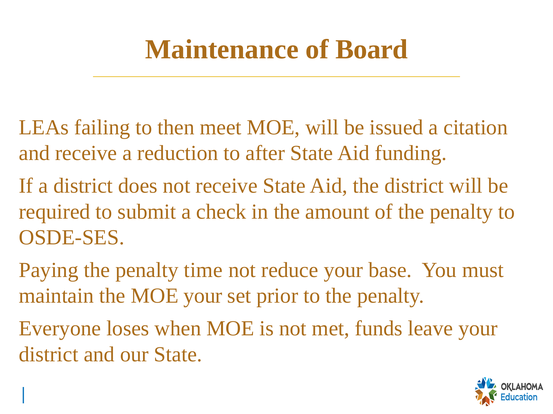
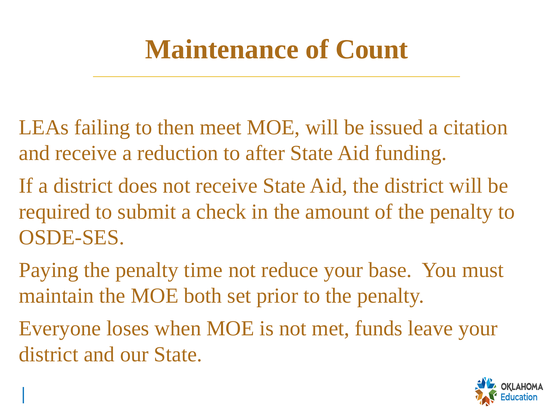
Board: Board -> Count
MOE your: your -> both
